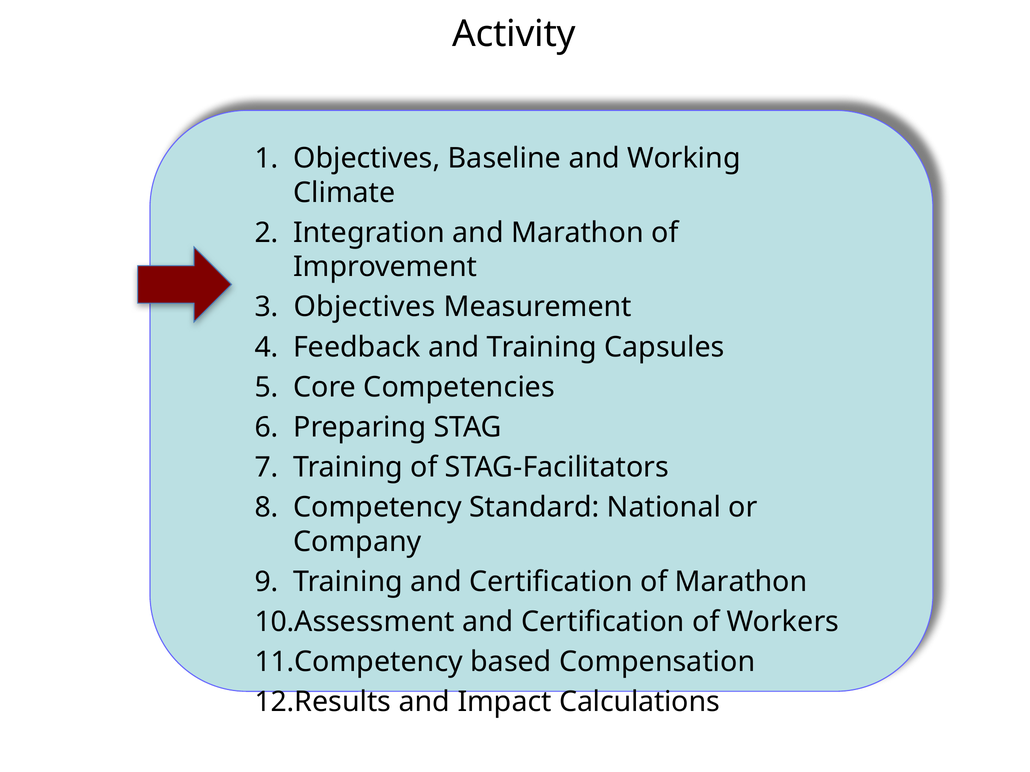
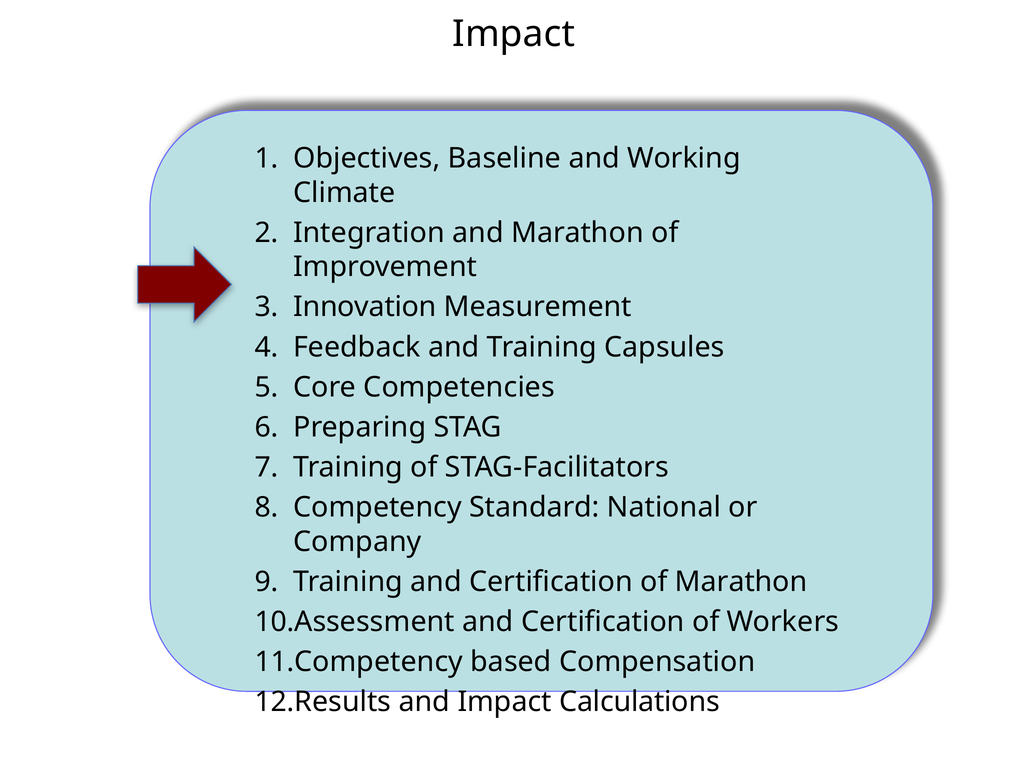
Activity at (514, 34): Activity -> Impact
Objectives at (365, 307): Objectives -> Innovation
